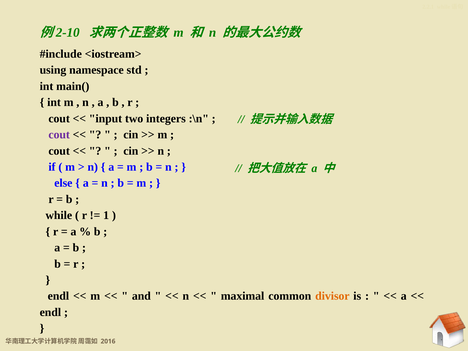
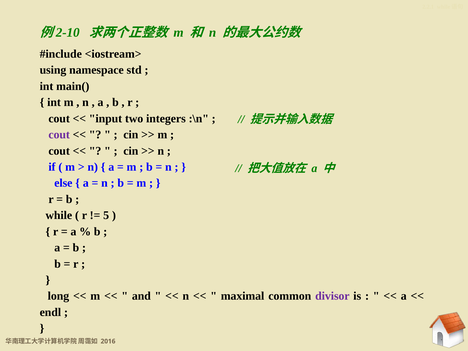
1: 1 -> 5
endl at (58, 296): endl -> long
divisor colour: orange -> purple
